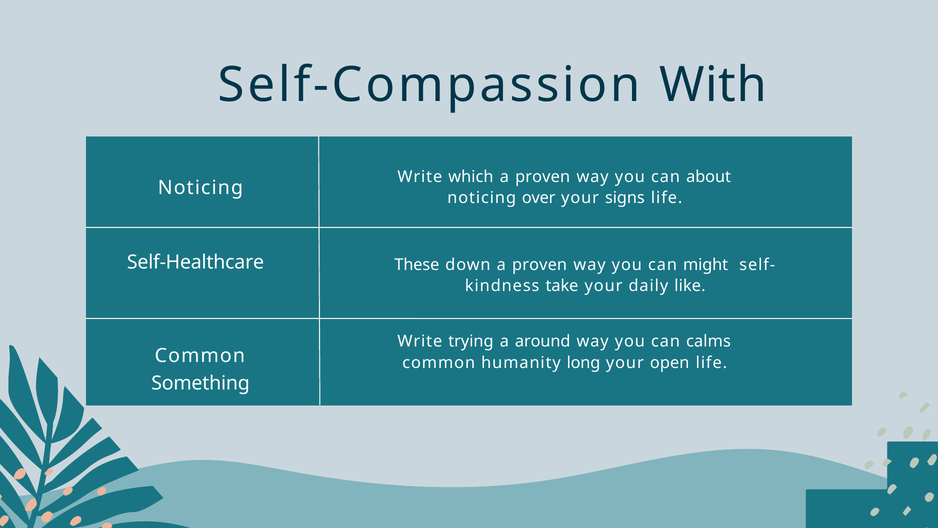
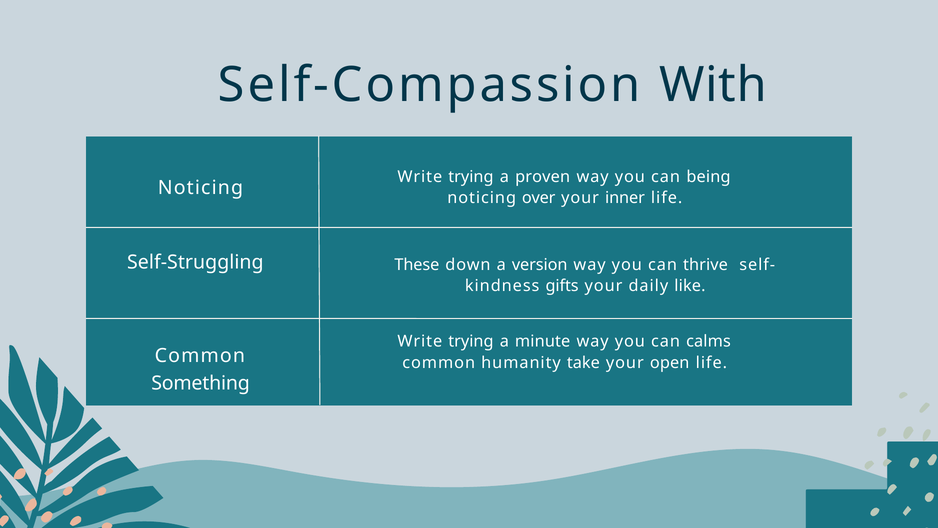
which at (471, 177): which -> trying
about: about -> being
signs: signs -> inner
Self-Healthcare: Self-Healthcare -> Self-Struggling
down a proven: proven -> version
might: might -> thrive
take: take -> gifts
around: around -> minute
long: long -> take
